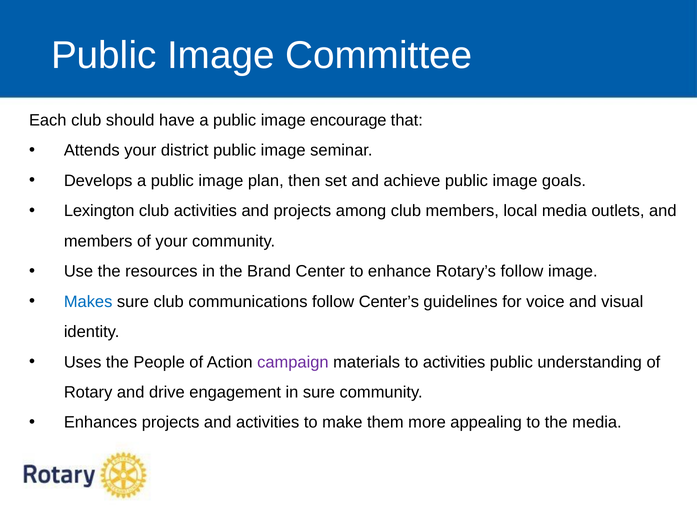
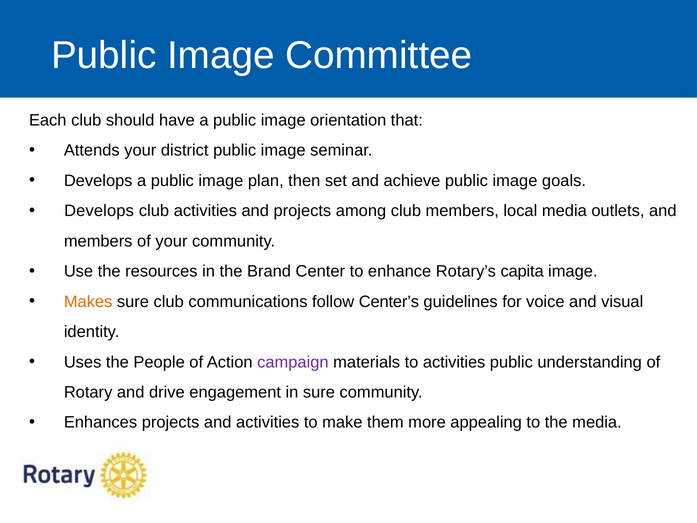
encourage: encourage -> orientation
Lexington at (99, 211): Lexington -> Develops
Rotary’s follow: follow -> capita
Makes colour: blue -> orange
